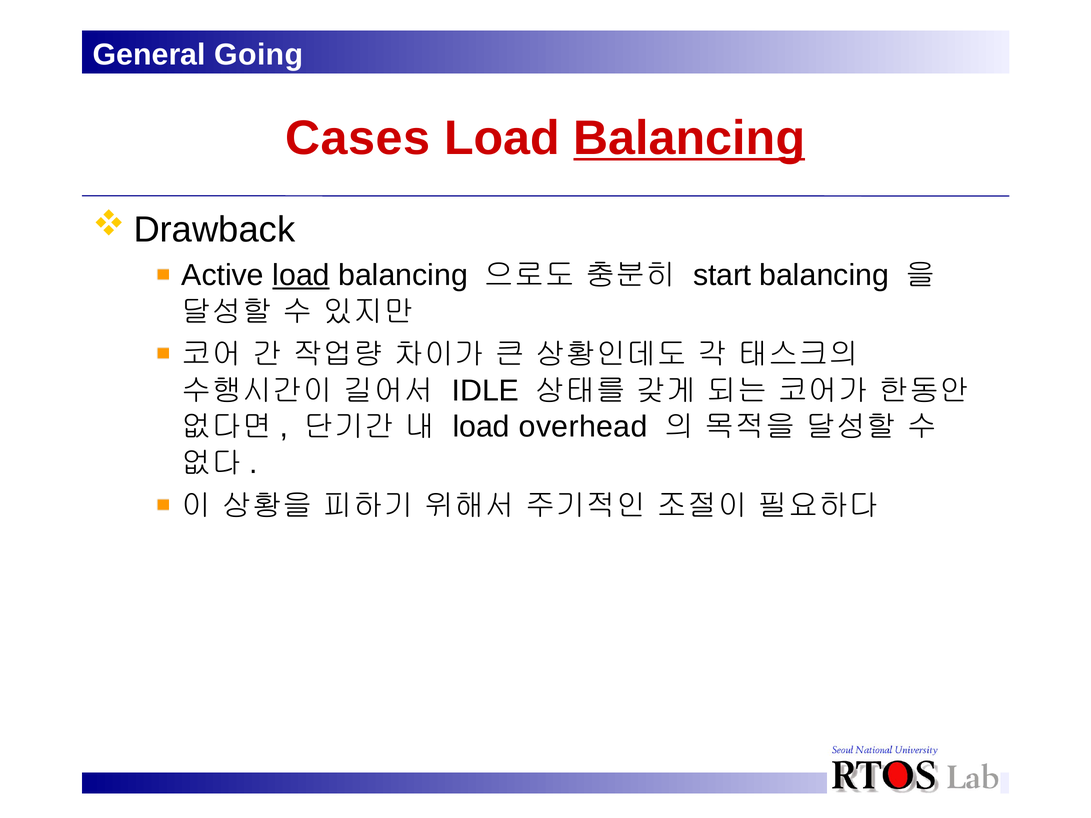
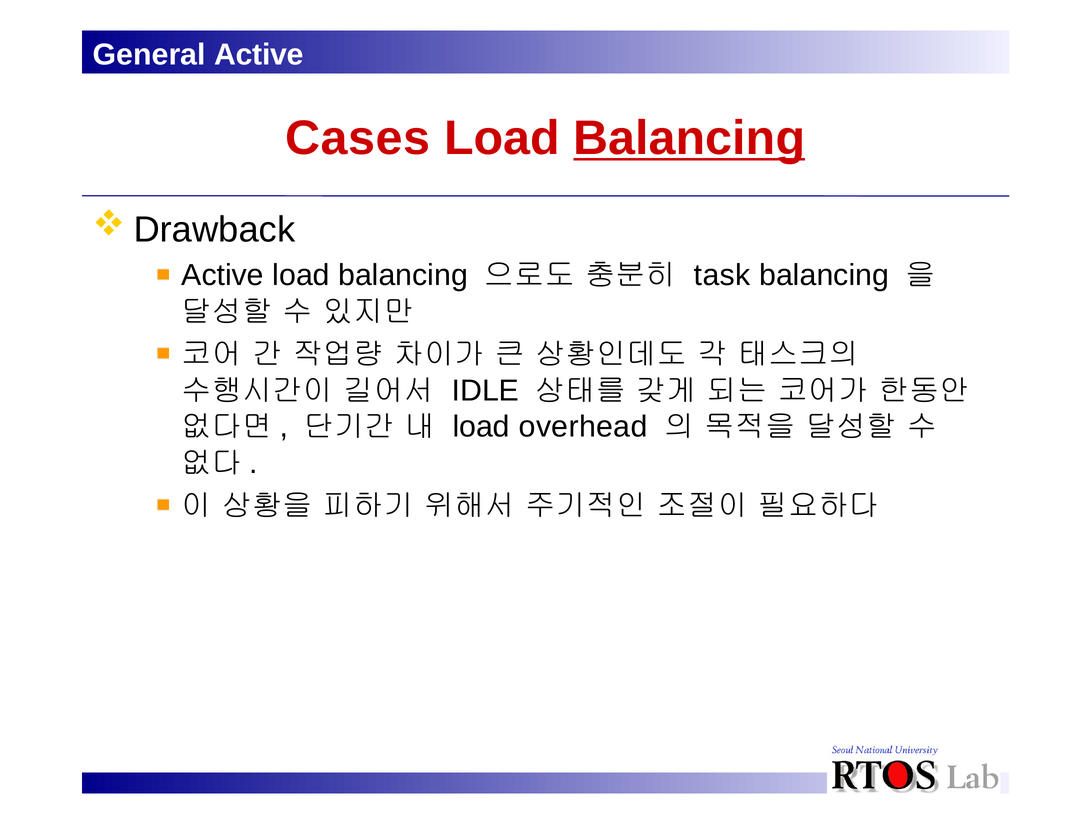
General Going: Going -> Active
load at (301, 275) underline: present -> none
start: start -> task
